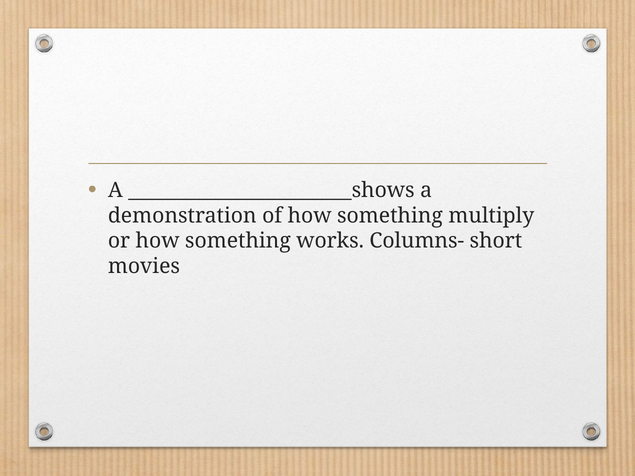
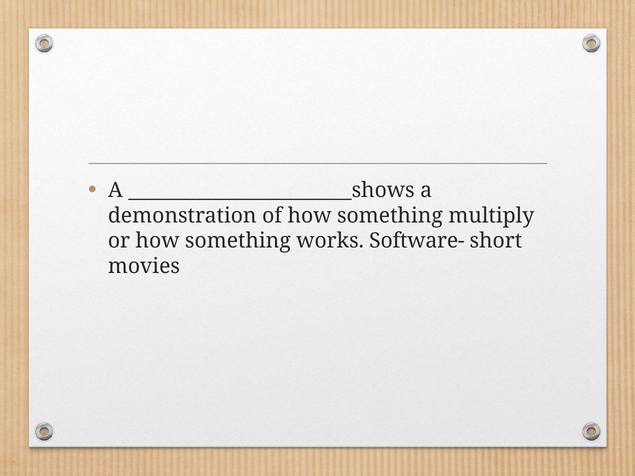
Columns-: Columns- -> Software-
